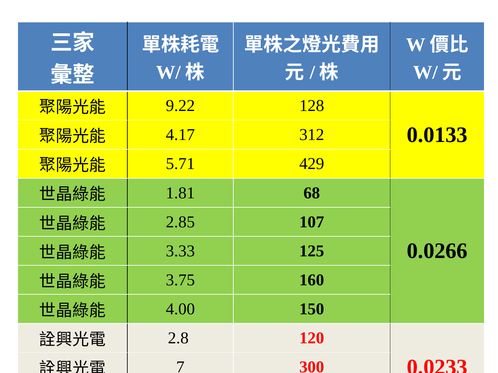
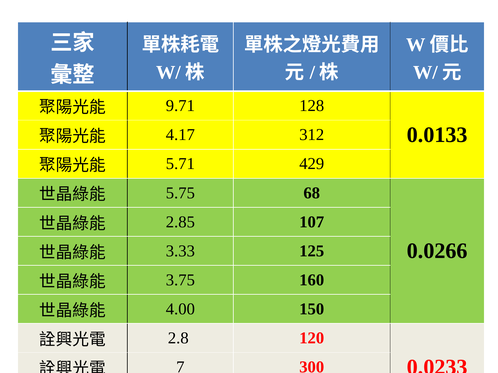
9.22: 9.22 -> 9.71
1.81: 1.81 -> 5.75
